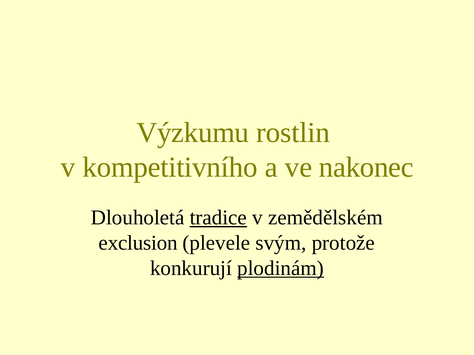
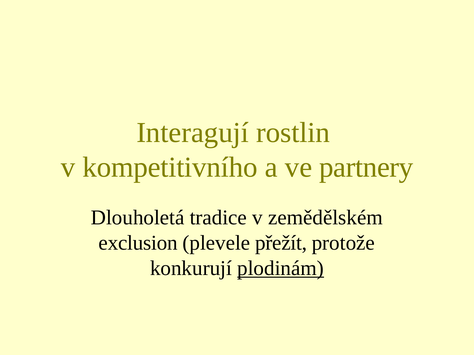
Výzkumu: Výzkumu -> Interagují
nakonec: nakonec -> partnery
tradice underline: present -> none
svým: svým -> přežít
